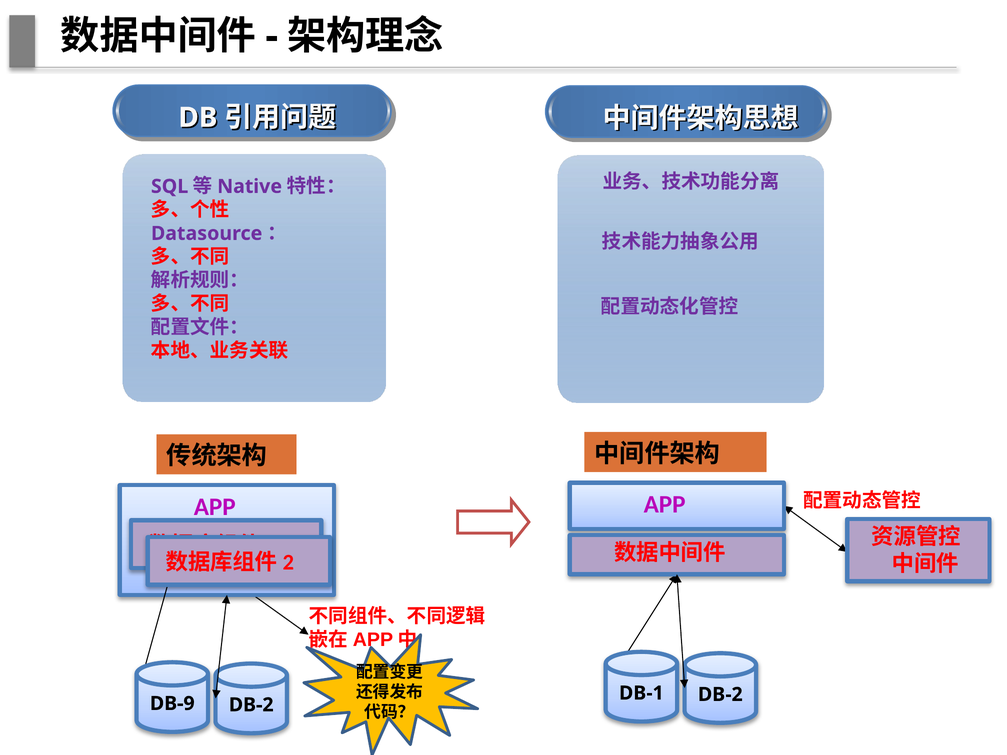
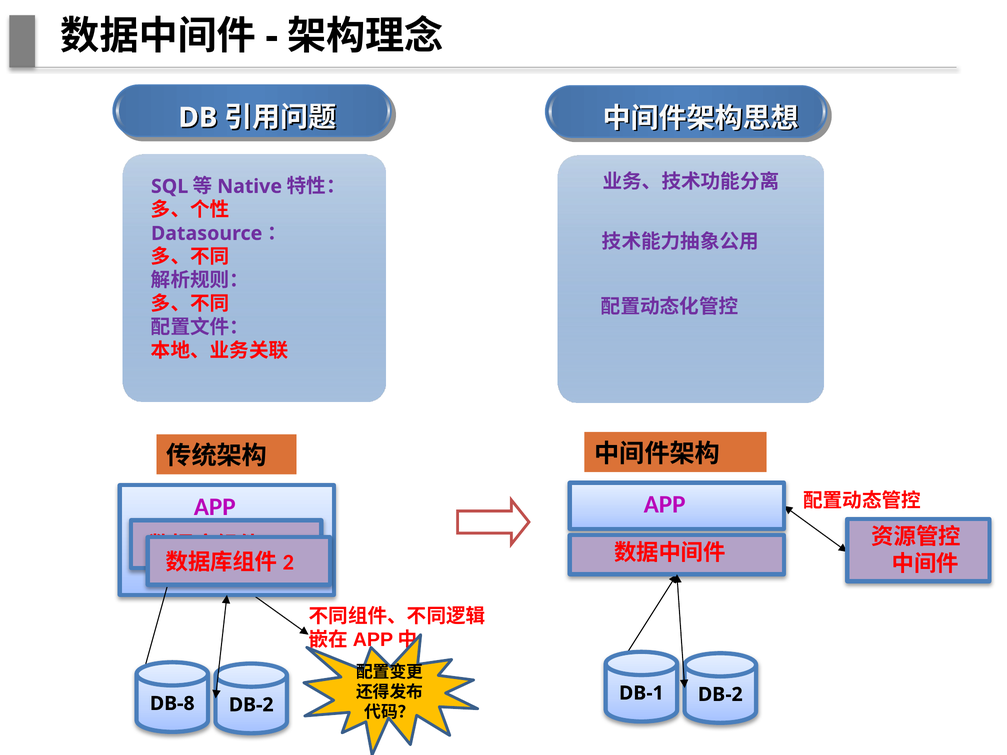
DB-9: DB-9 -> DB-8
